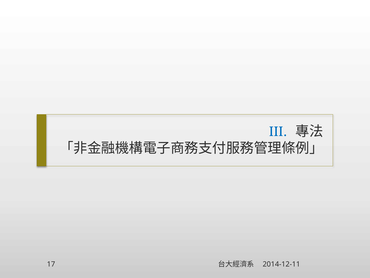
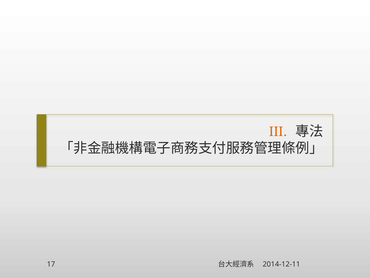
III colour: blue -> orange
